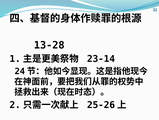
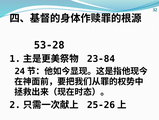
13-28: 13-28 -> 53-28
23-14: 23-14 -> 23-84
